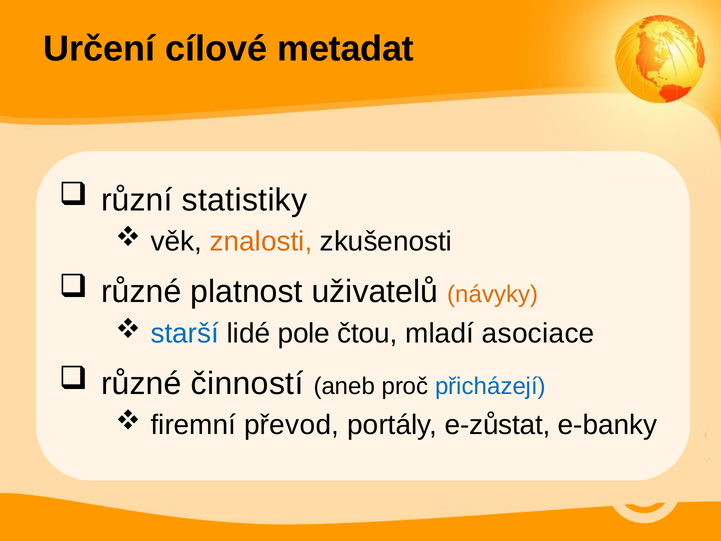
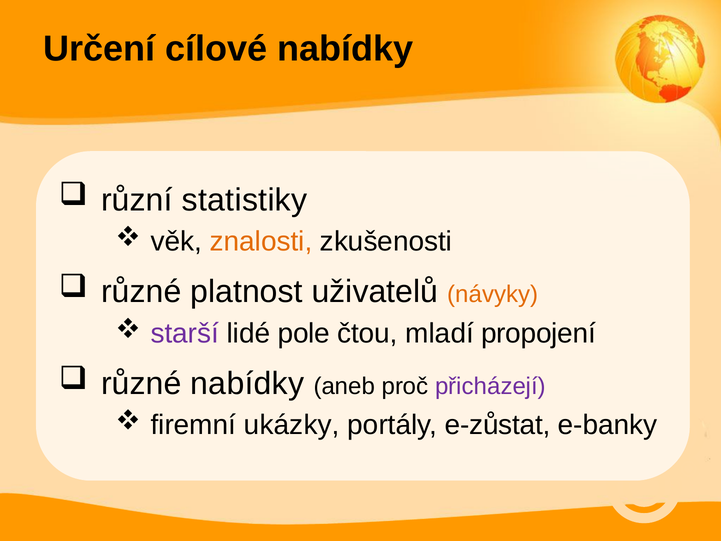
cílové metadat: metadat -> nabídky
starší colour: blue -> purple
asociace: asociace -> propojení
různé činností: činností -> nabídky
přicházejí colour: blue -> purple
převod: převod -> ukázky
